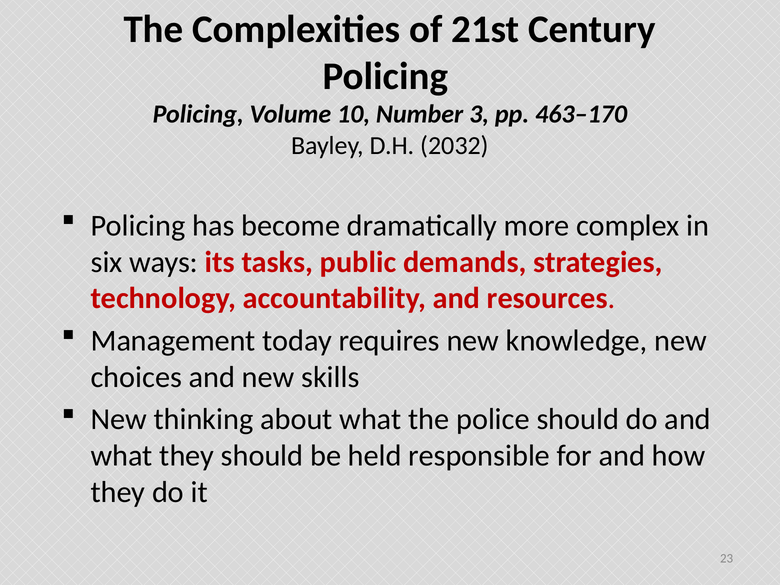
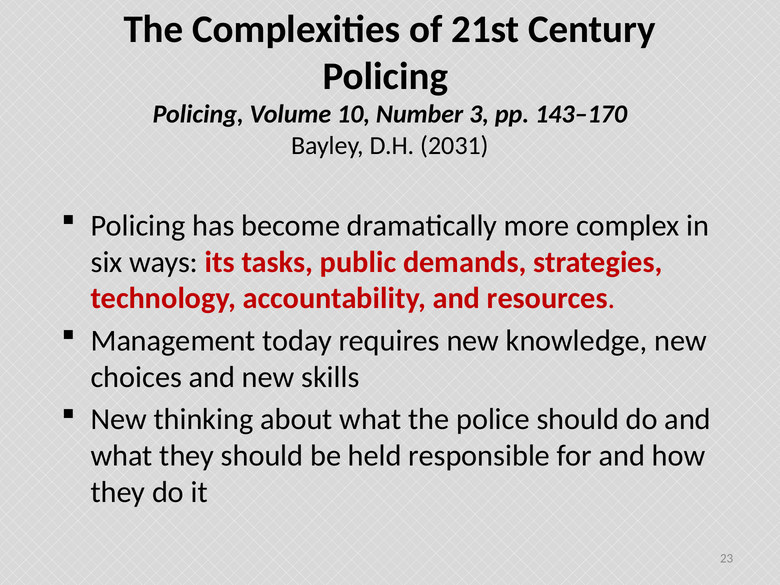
463–170: 463–170 -> 143–170
2032: 2032 -> 2031
